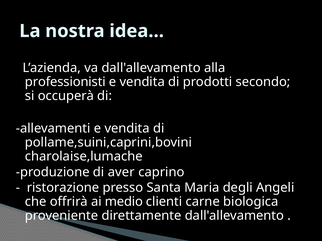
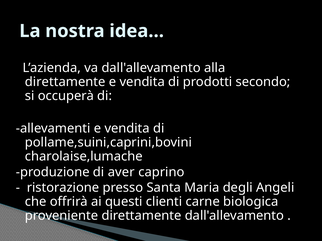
professionisti at (65, 82): professionisti -> direttamente
medio: medio -> questi
